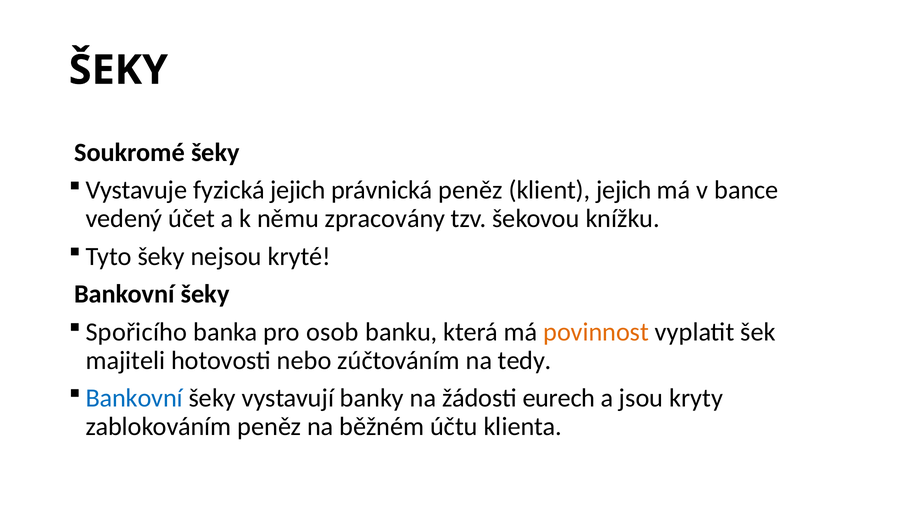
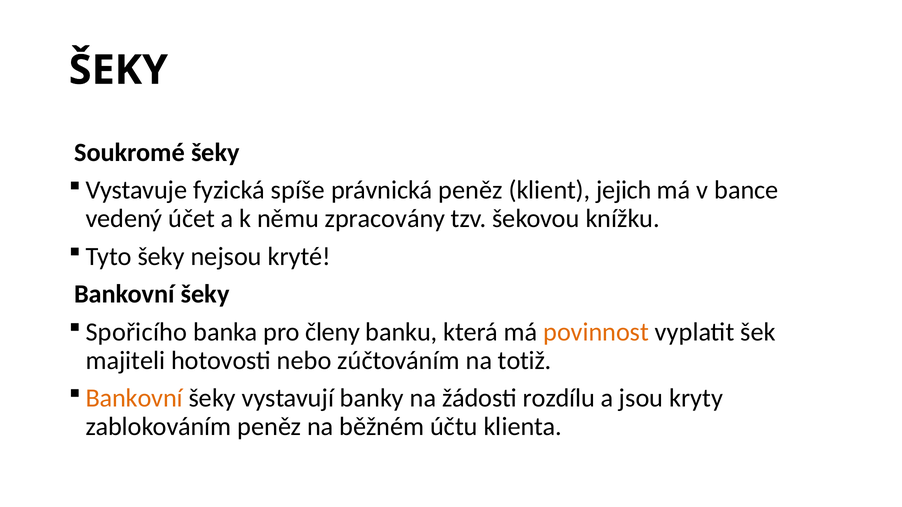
fyzická jejich: jejich -> spíše
osob: osob -> členy
tedy: tedy -> totiž
Bankovní at (134, 398) colour: blue -> orange
eurech: eurech -> rozdílu
